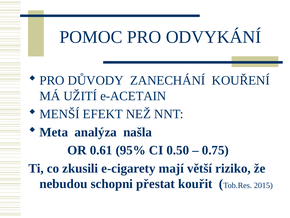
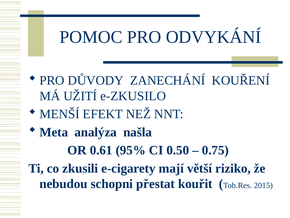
e-ACETAIN: e-ACETAIN -> e-ZKUSILO
